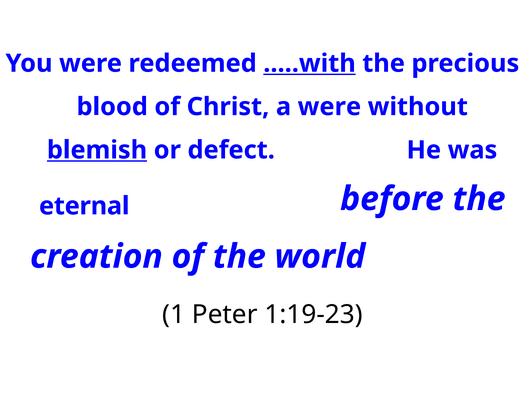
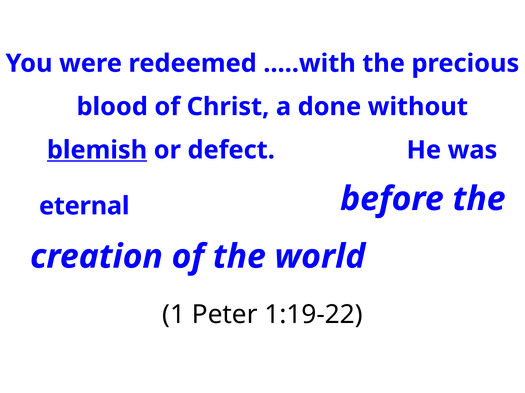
.....with underline: present -> none
a were: were -> done
1:19-23: 1:19-23 -> 1:19-22
